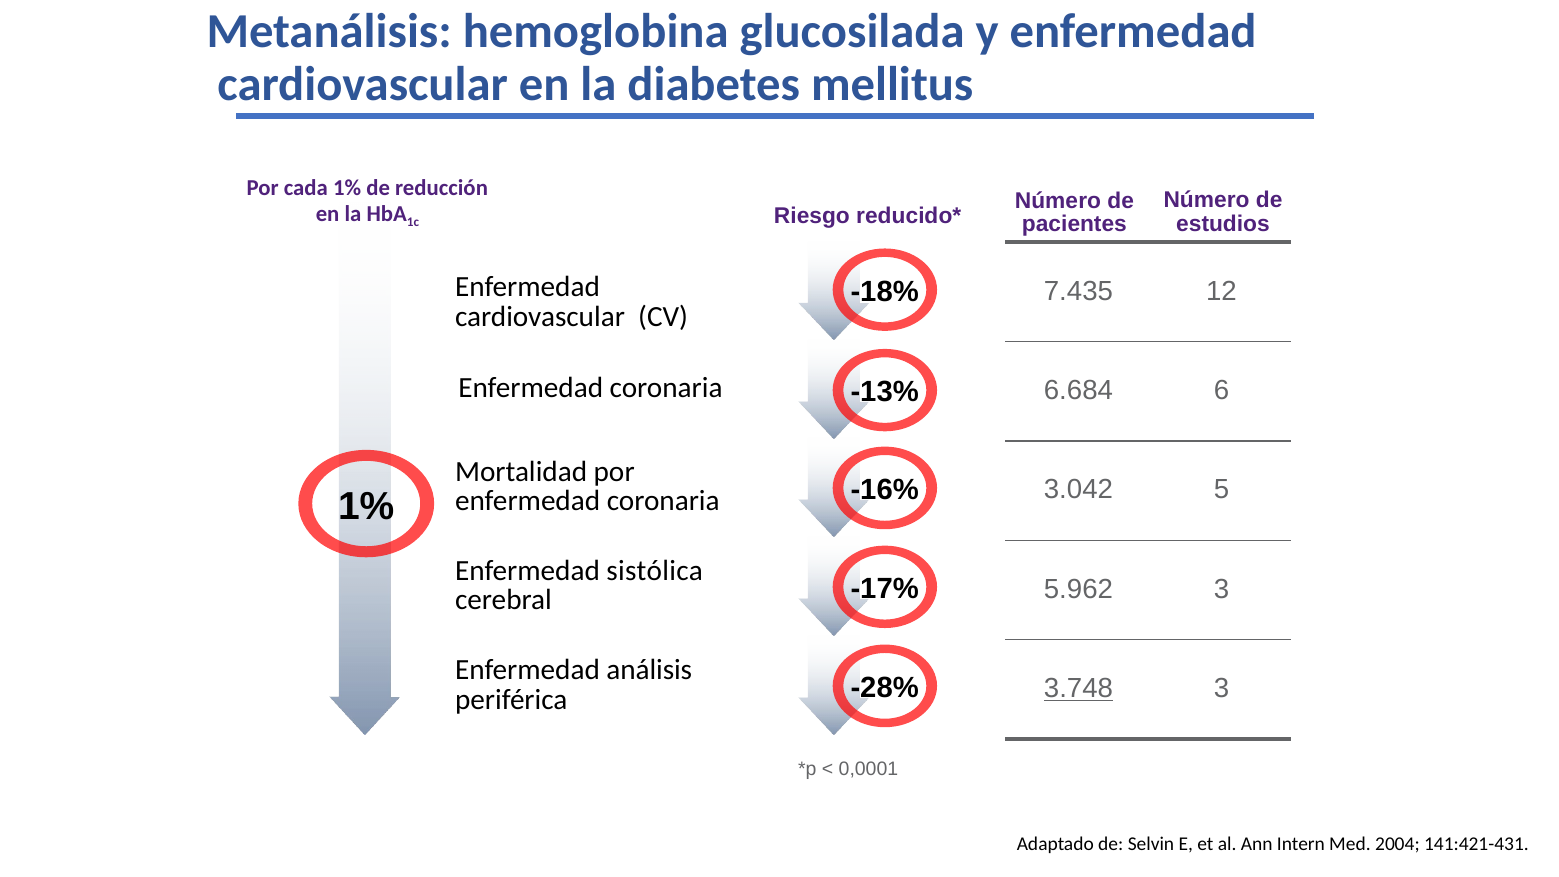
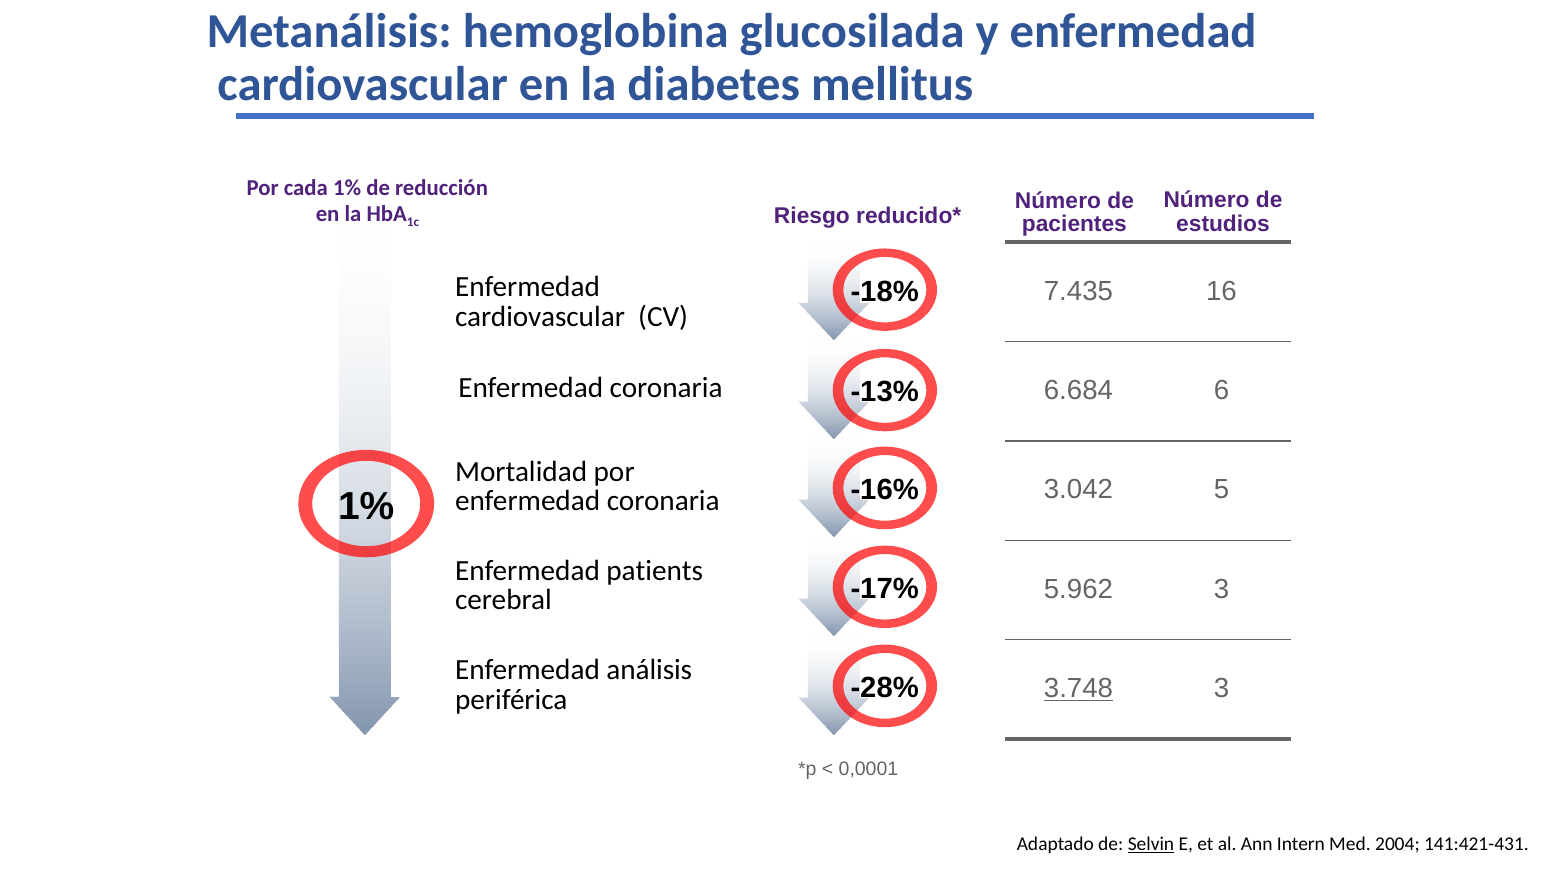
12: 12 -> 16
sistólica: sistólica -> patients
Selvin underline: none -> present
